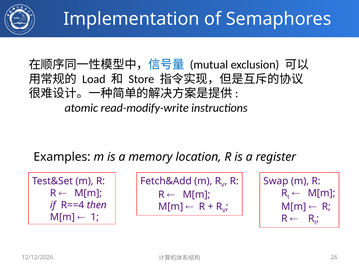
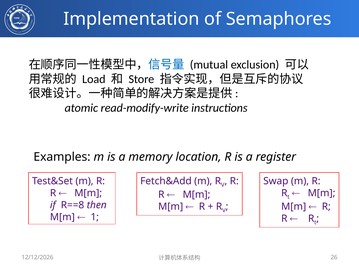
R==4: R==4 -> R==8
